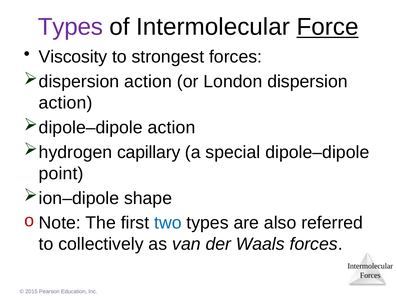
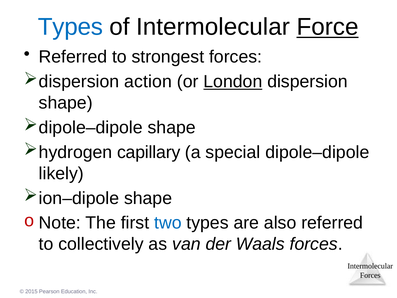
Types at (70, 27) colour: purple -> blue
Viscosity at (73, 57): Viscosity -> Referred
London underline: none -> present
action at (66, 103): action -> shape
action at (172, 127): action -> shape
point: point -> likely
